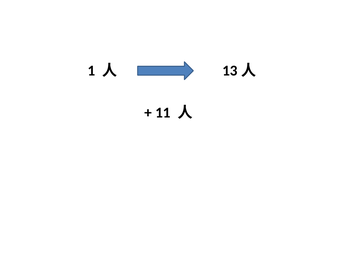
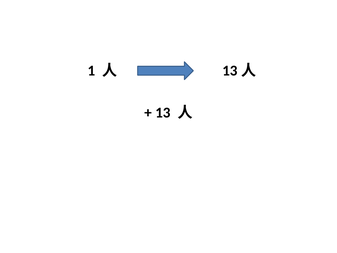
11: 11 -> 13
